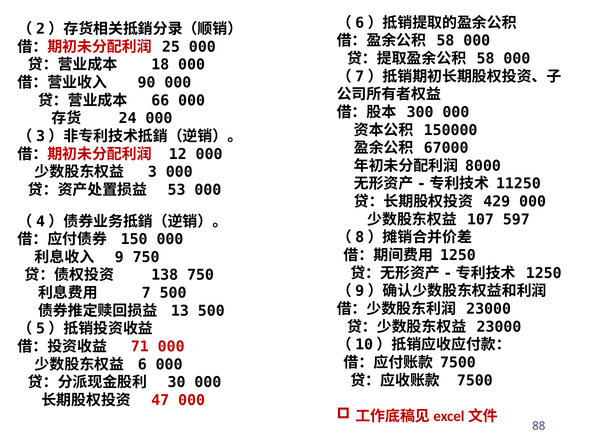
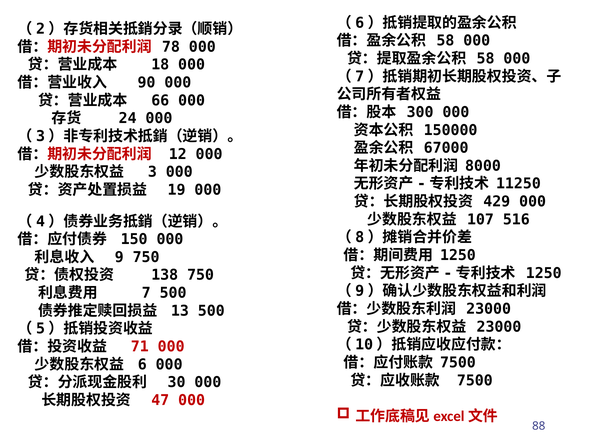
25: 25 -> 78
53: 53 -> 19
597: 597 -> 516
